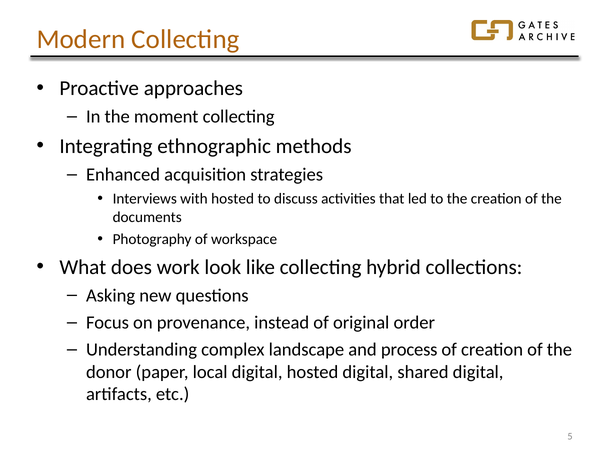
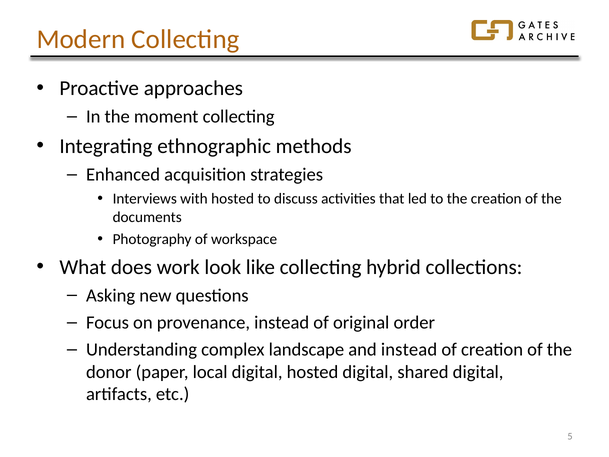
and process: process -> instead
